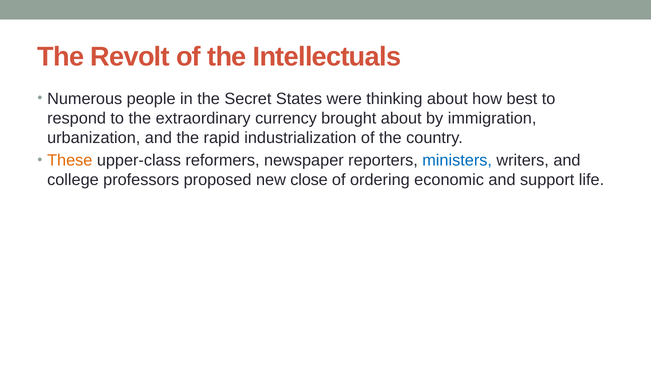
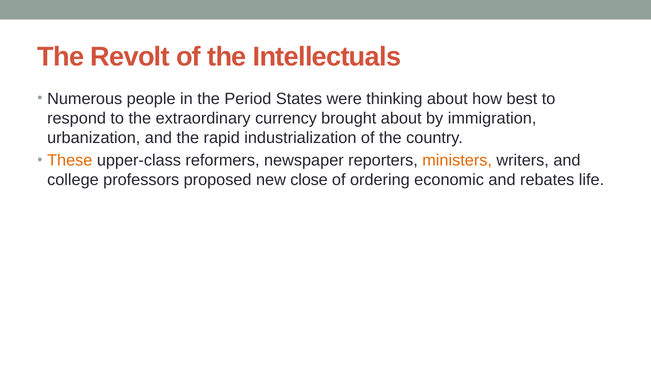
Secret: Secret -> Period
ministers colour: blue -> orange
support: support -> rebates
